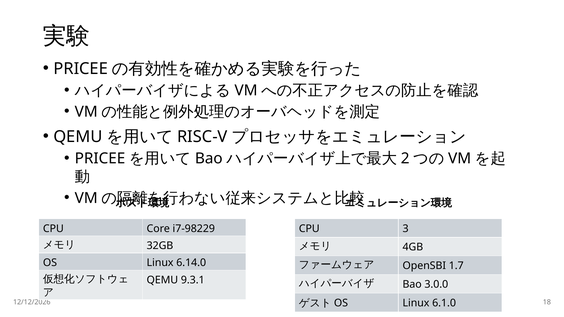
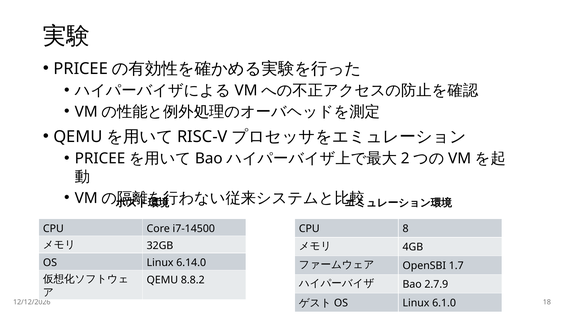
3: 3 -> 8
i7-98229: i7-98229 -> i7-14500
9.3.1: 9.3.1 -> 8.8.2
3.0.0: 3.0.0 -> 2.7.9
